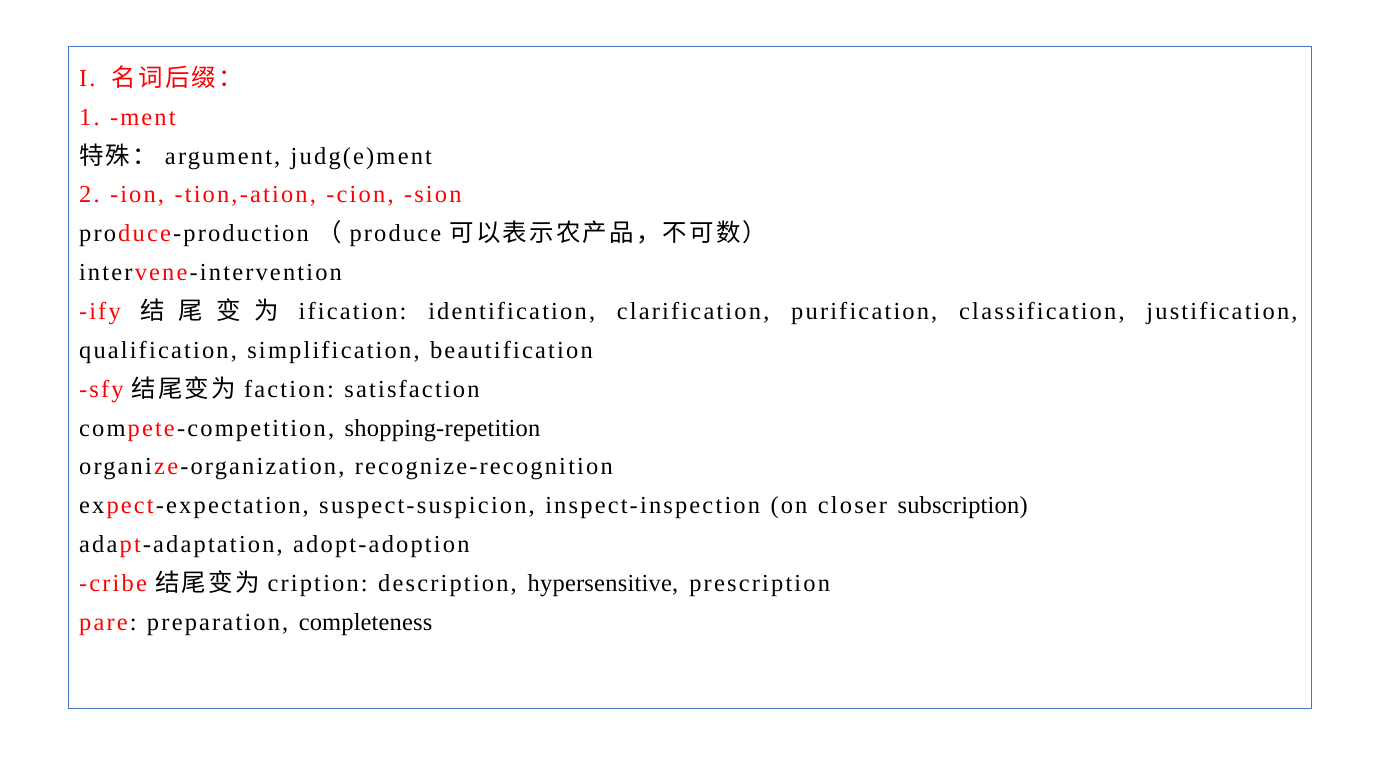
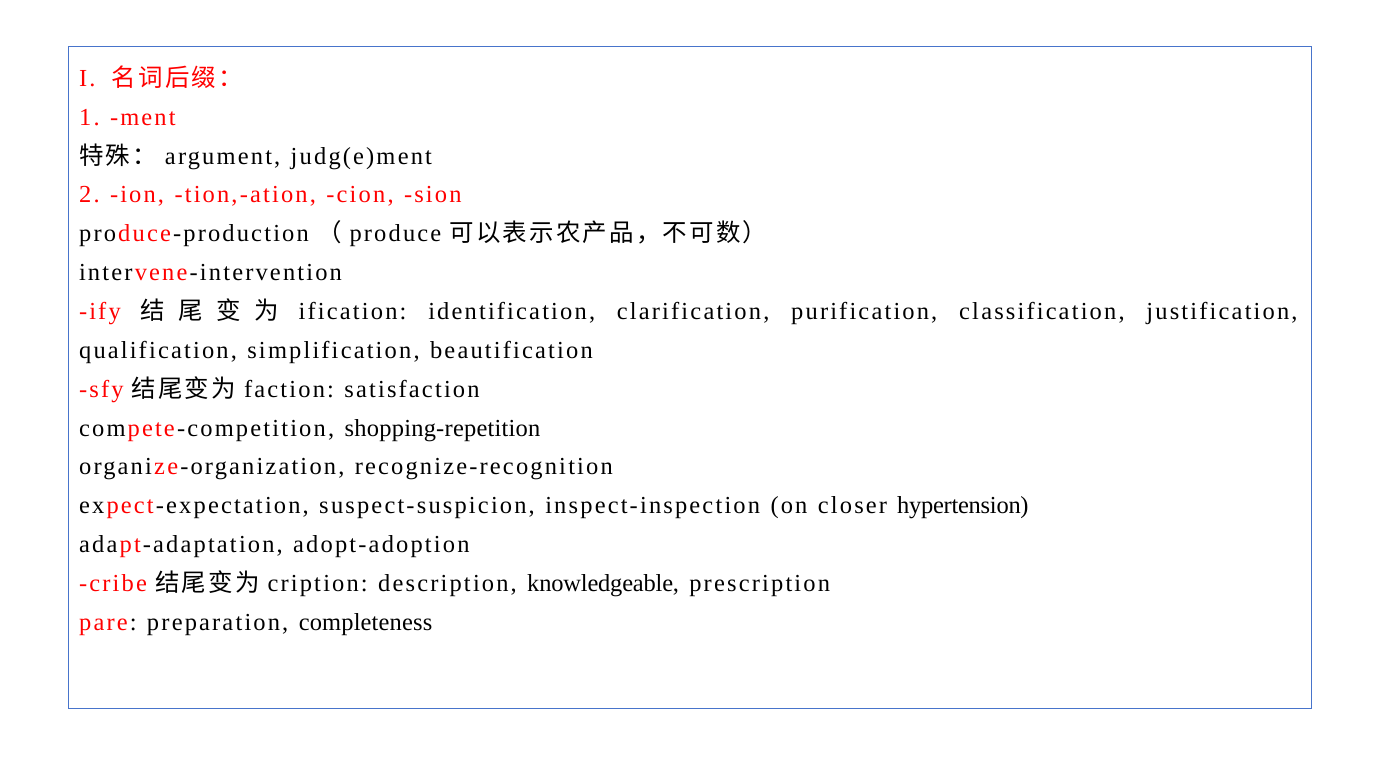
subscription: subscription -> hypertension
hypersensitive: hypersensitive -> knowledgeable
